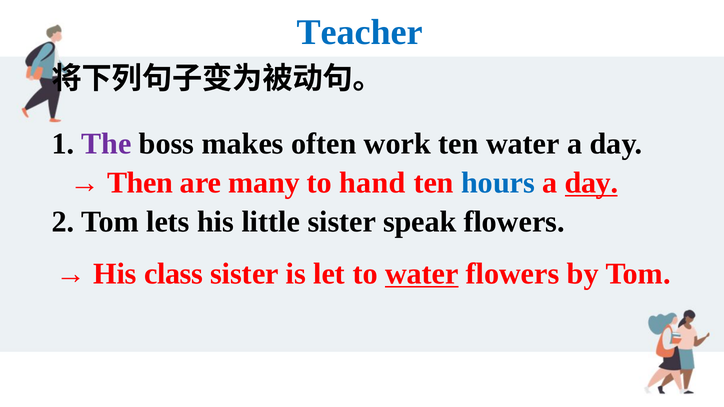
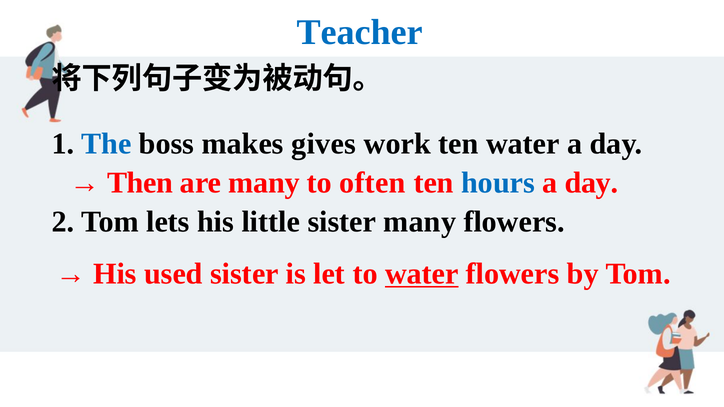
The colour: purple -> blue
often: often -> gives
hand: hand -> often
day at (591, 183) underline: present -> none
sister speak: speak -> many
class: class -> used
